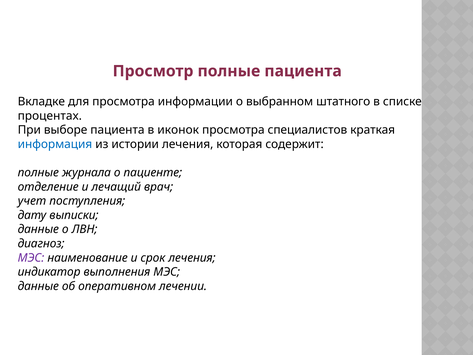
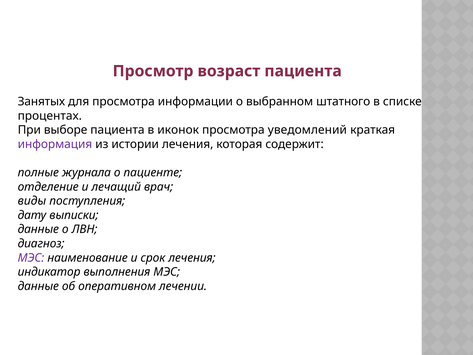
Просмотр полные: полные -> возраст
Вкладке: Вкладке -> Занятых
специалистов: специалистов -> уведомлений
информация colour: blue -> purple
учет: учет -> виды
